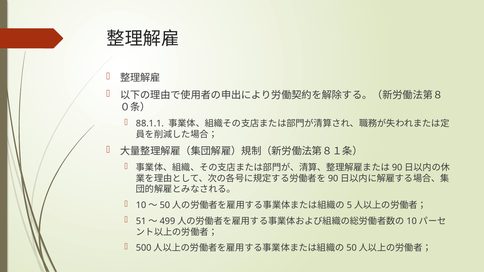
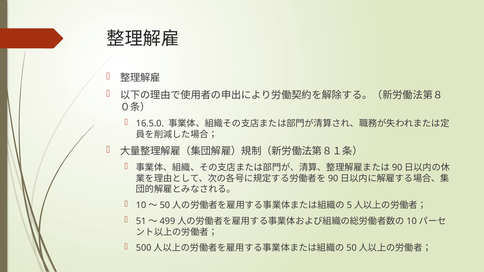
88.1.1: 88.1.1 -> 16.5.0
